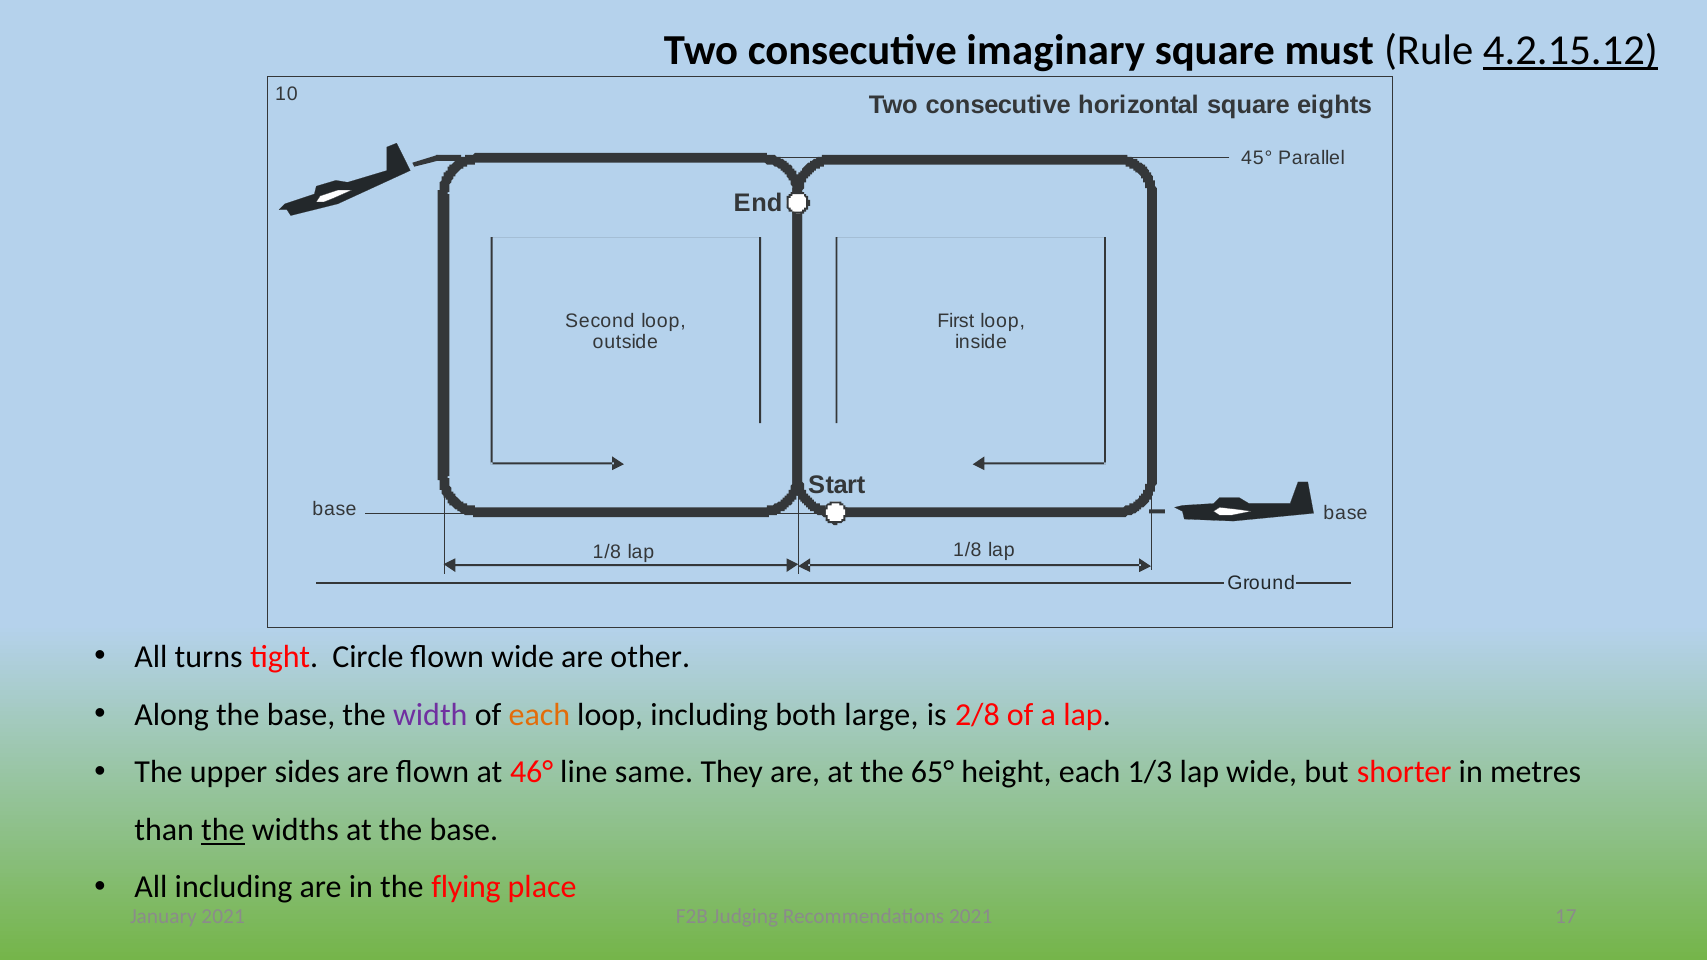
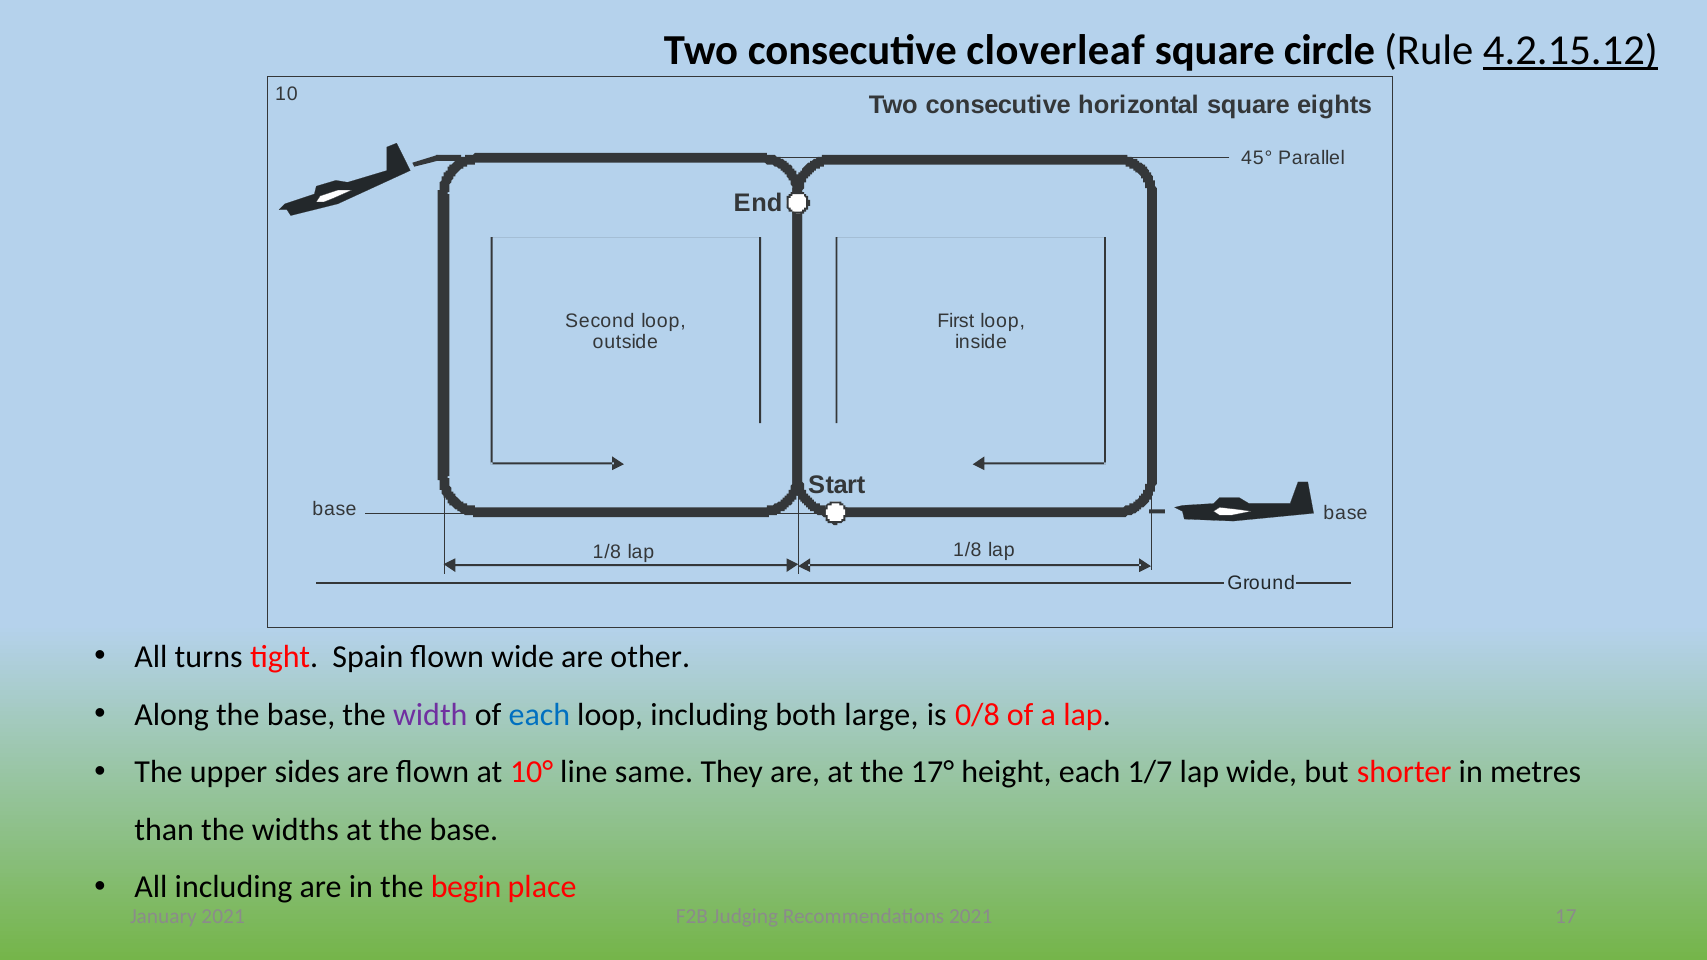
imaginary: imaginary -> cloverleaf
must: must -> circle
Circle: Circle -> Spain
each at (539, 715) colour: orange -> blue
2/8: 2/8 -> 0/8
46°: 46° -> 10°
65°: 65° -> 17°
1/3: 1/3 -> 1/7
the at (223, 830) underline: present -> none
flying: flying -> begin
